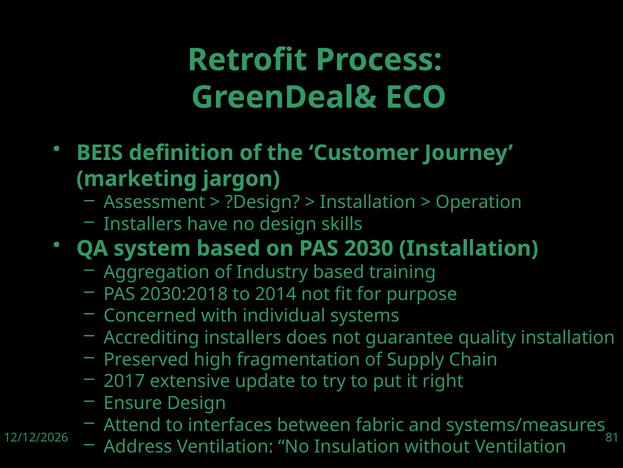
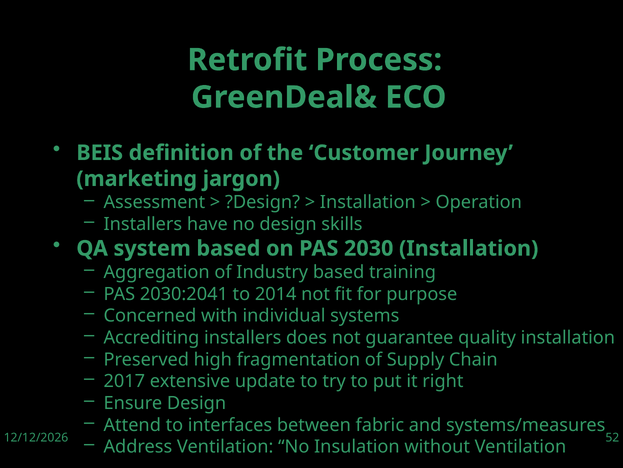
2030:2018: 2030:2018 -> 2030:2041
81: 81 -> 52
